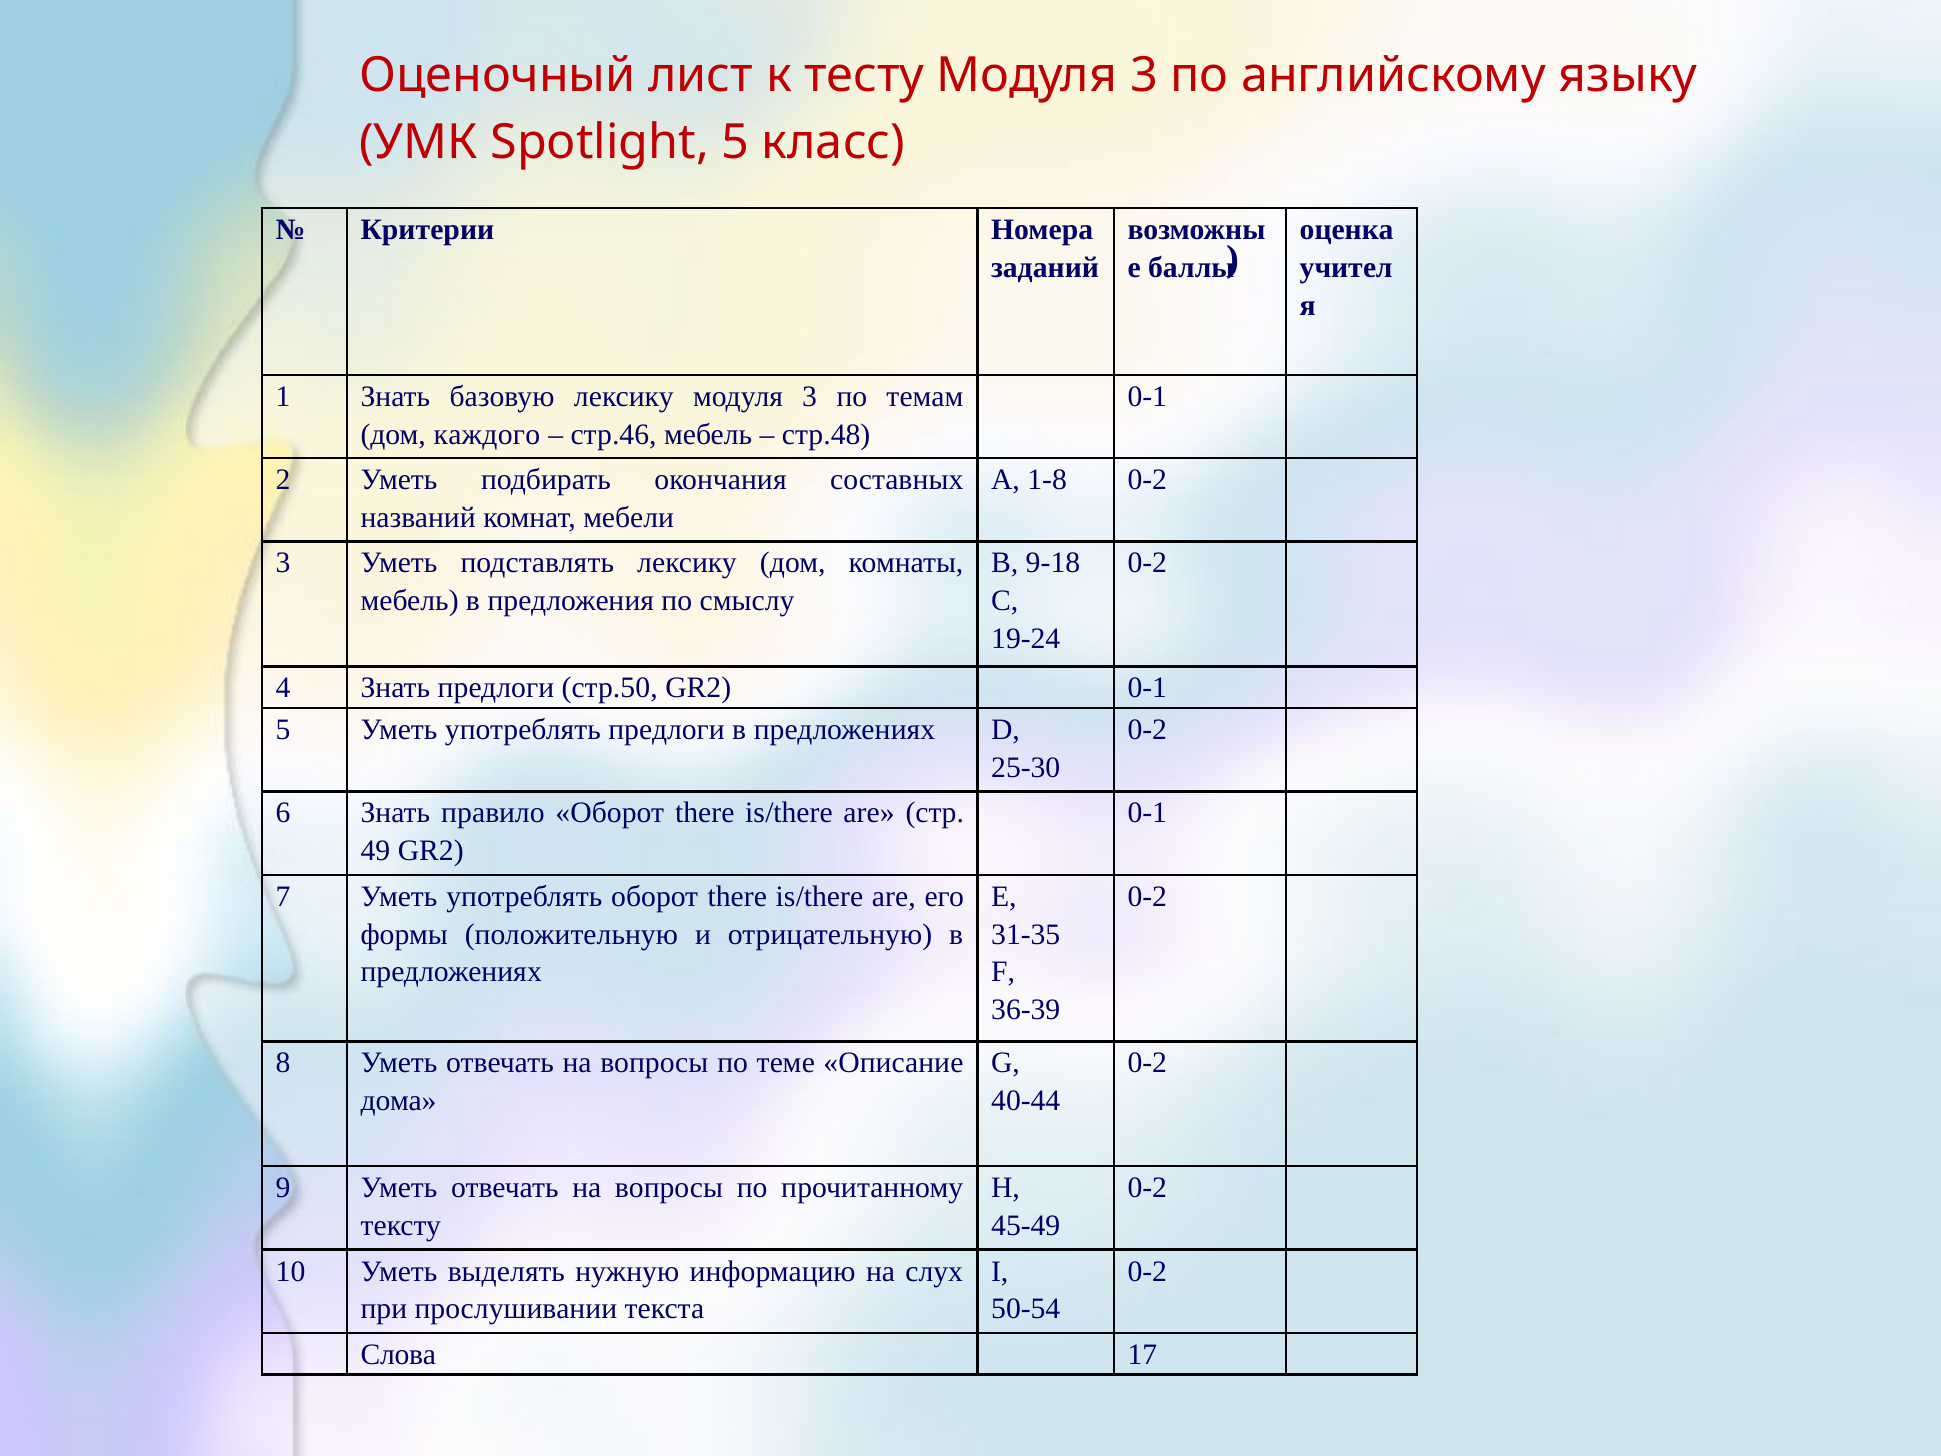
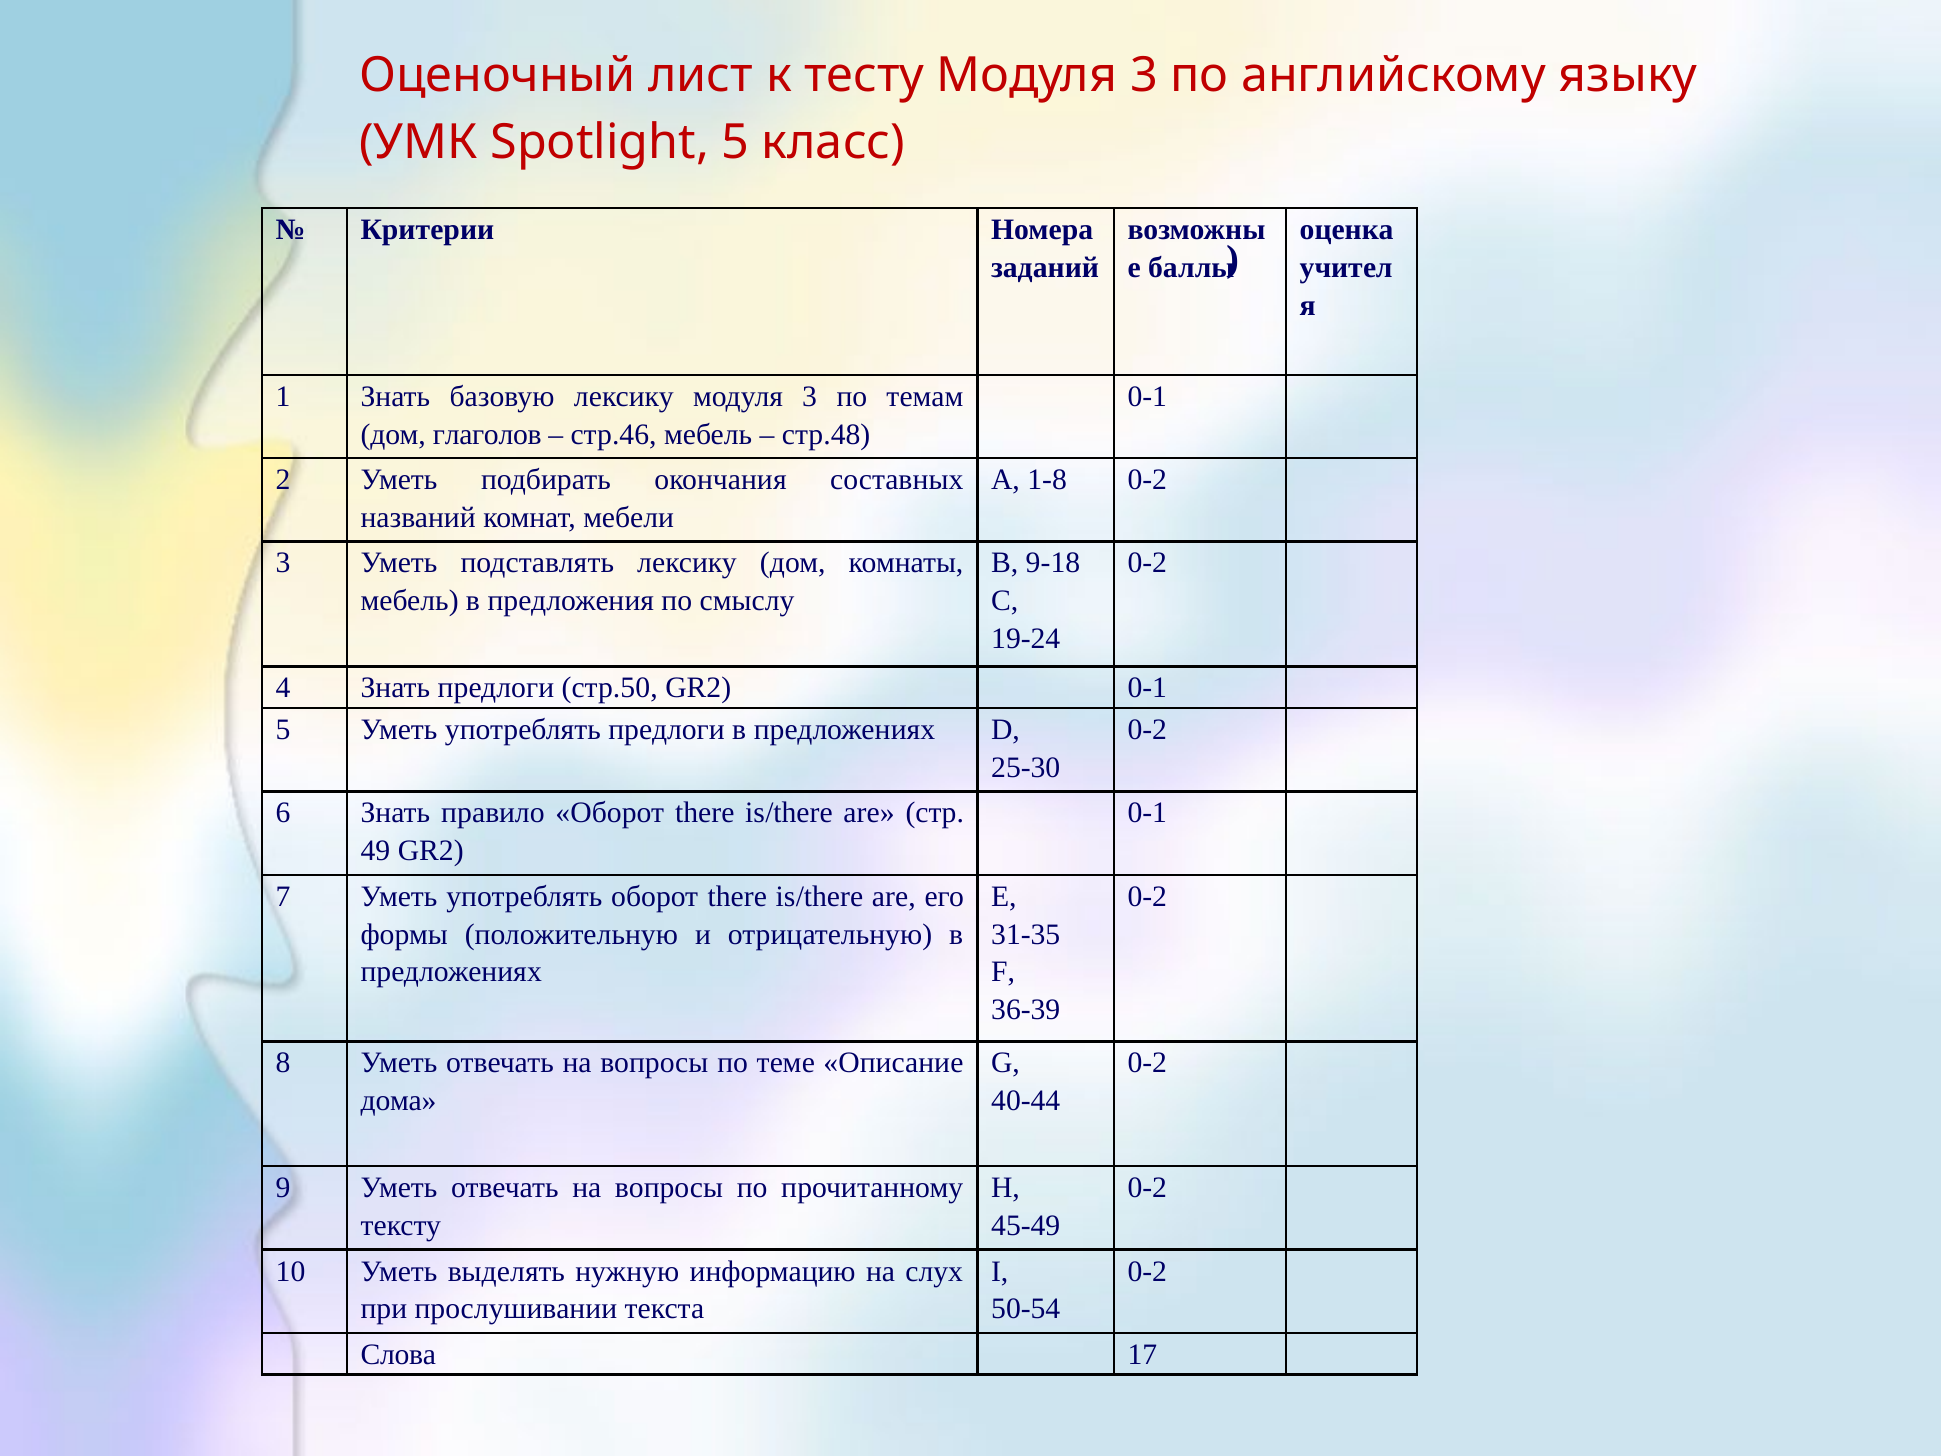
каждого: каждого -> глаголов
